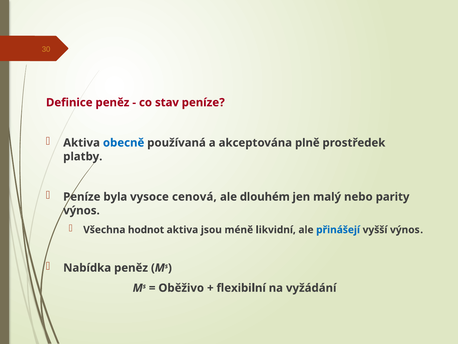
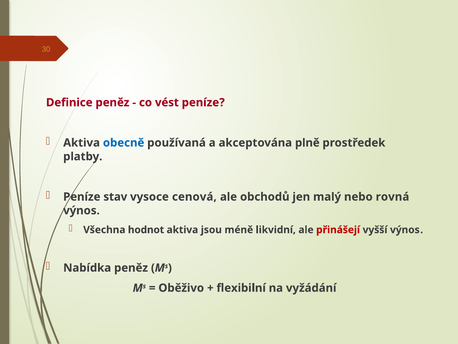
stav: stav -> vést
byla: byla -> stav
dlouhém: dlouhém -> obchodů
parity: parity -> rovná
přinášejí colour: blue -> red
